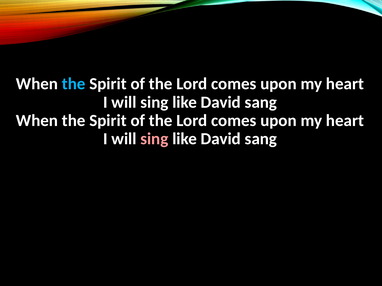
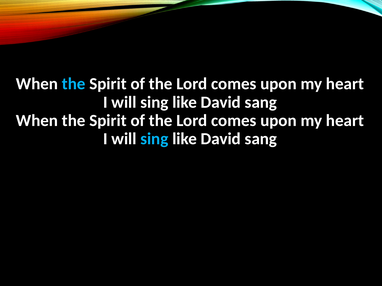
sing at (154, 139) colour: pink -> light blue
